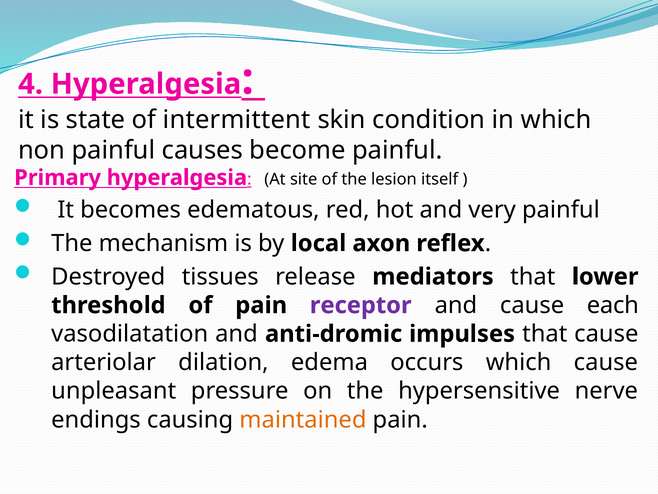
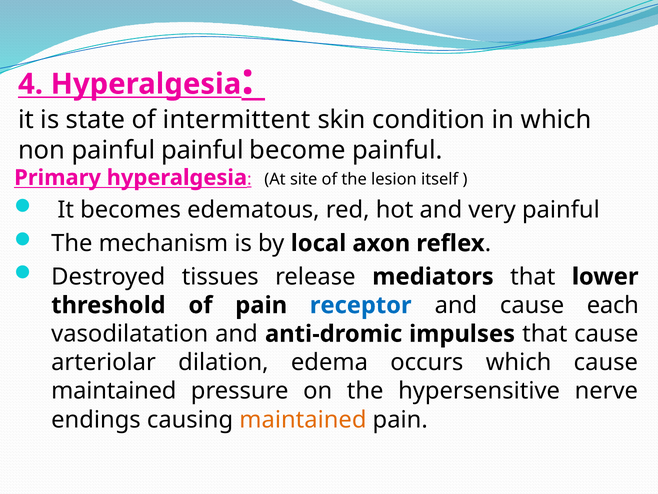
painful causes: causes -> painful
receptor colour: purple -> blue
unpleasant at (114, 391): unpleasant -> maintained
